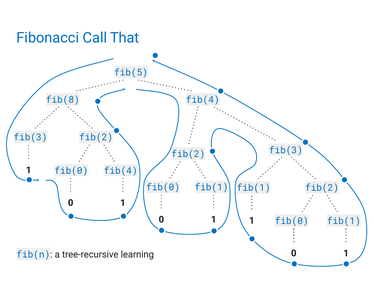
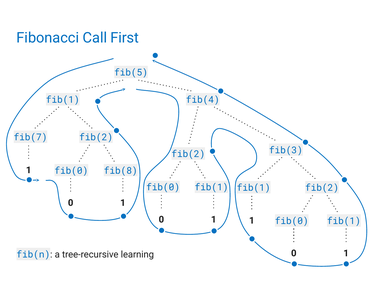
That: That -> First
fib(8 at (63, 100): fib(8 -> fib(1
fib(3 at (30, 137): fib(3 -> fib(7
fib(0 fib(4: fib(4 -> fib(8
